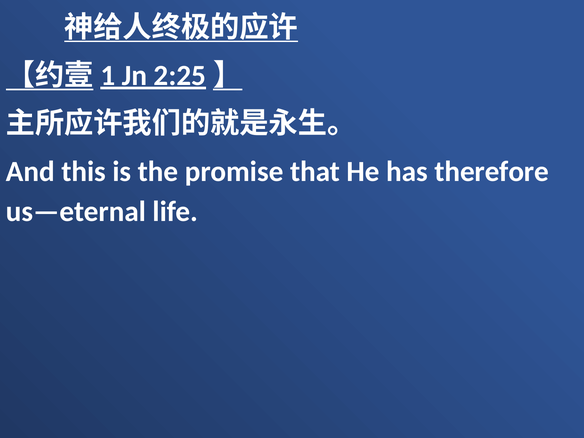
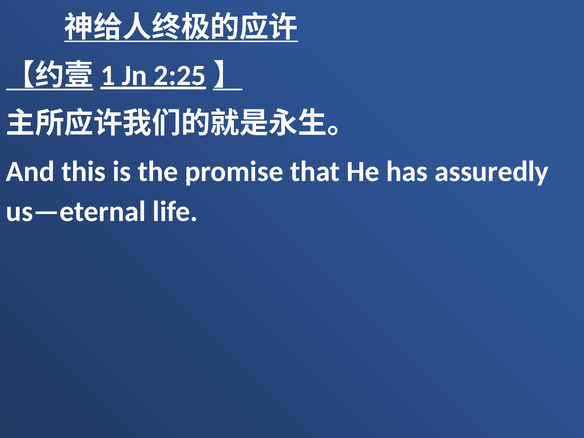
therefore: therefore -> assuredly
